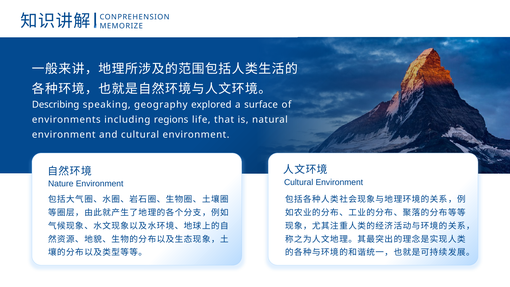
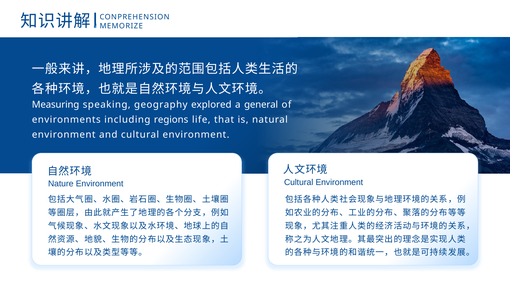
Describing: Describing -> Measuring
surface: surface -> general
